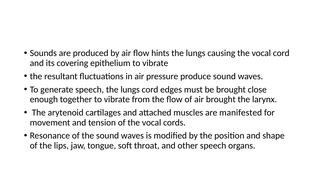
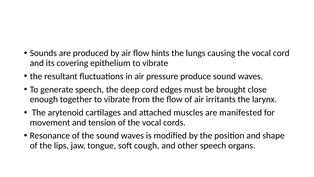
lungs at (130, 89): lungs -> deep
air brought: brought -> irritants
throat: throat -> cough
